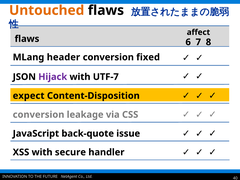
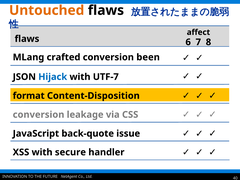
header: header -> crafted
fixed: fixed -> been
Hijack colour: purple -> blue
expect: expect -> format
